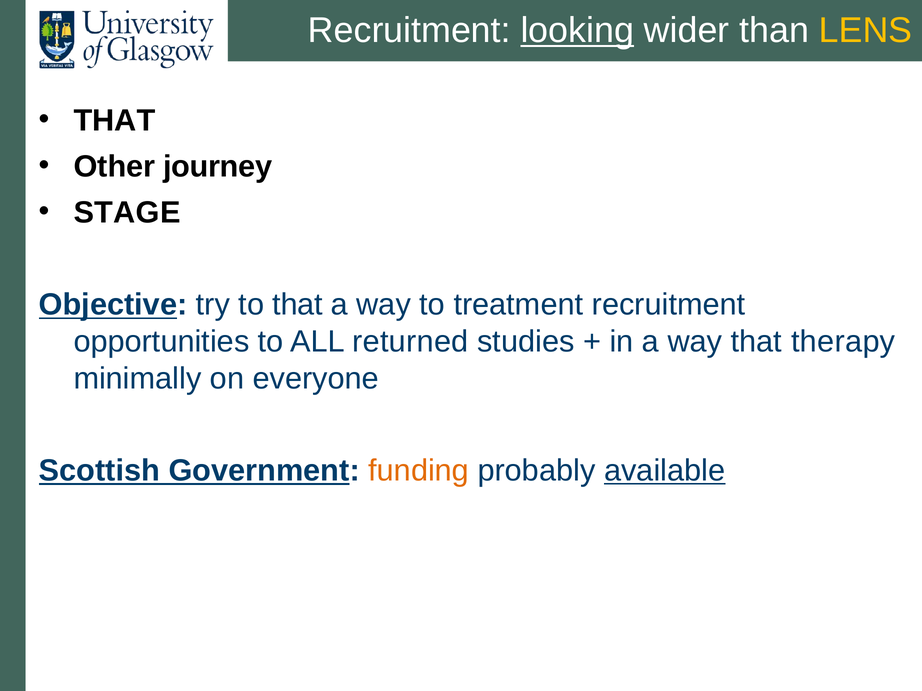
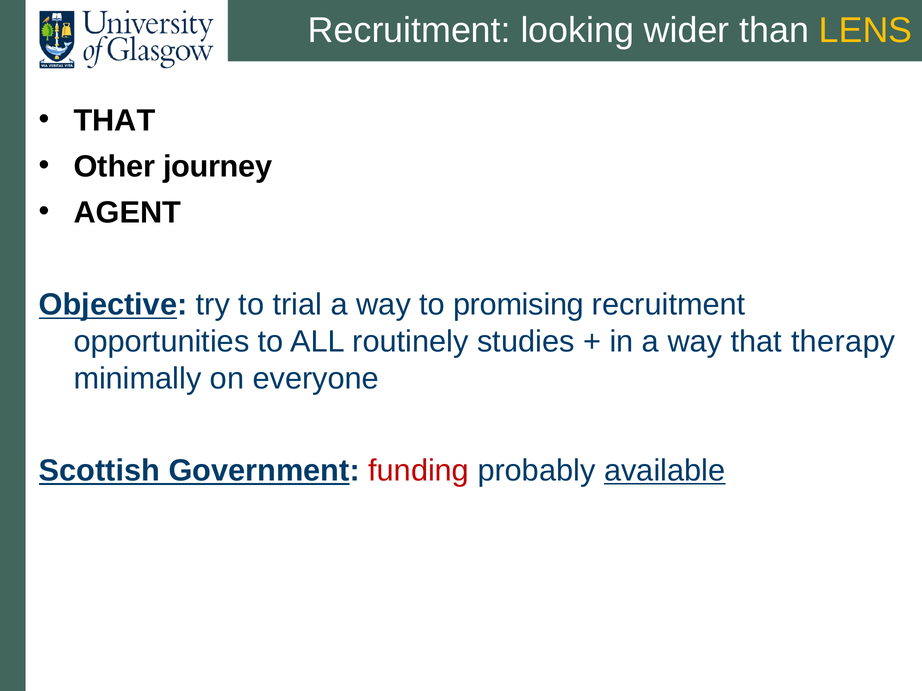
looking underline: present -> none
STAGE: STAGE -> AGENT
to that: that -> trial
treatment: treatment -> promising
returned: returned -> routinely
funding colour: orange -> red
